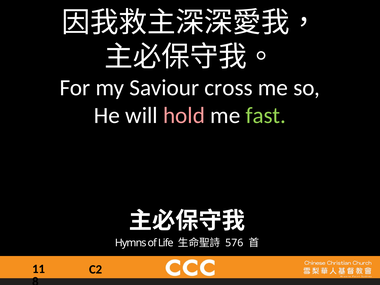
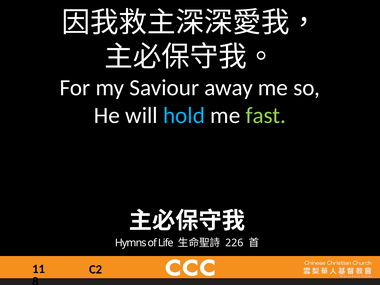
cross: cross -> away
hold colour: pink -> light blue
576: 576 -> 226
